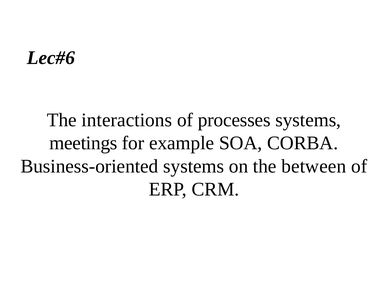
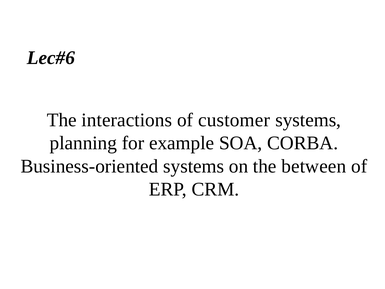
processes: processes -> customer
meetings: meetings -> planning
